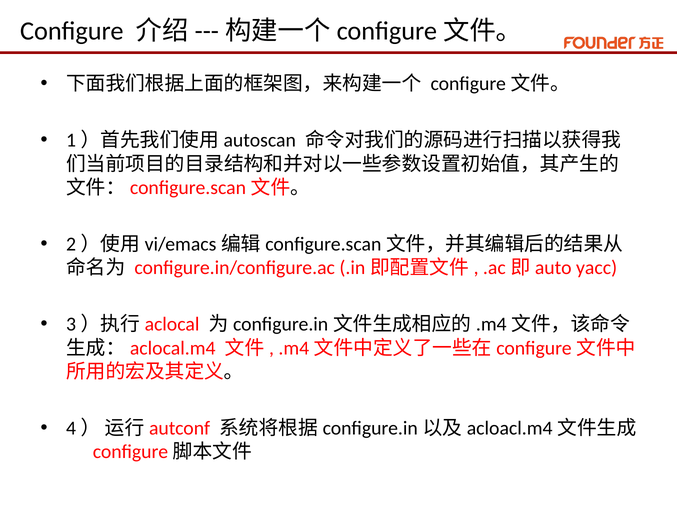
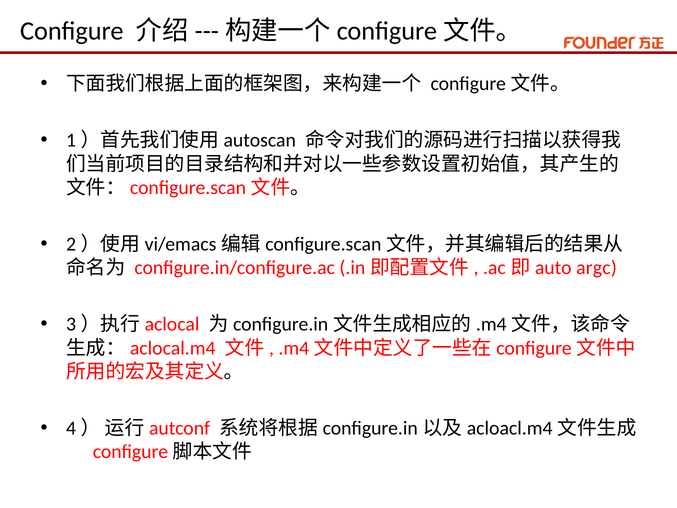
yacc: yacc -> argc
